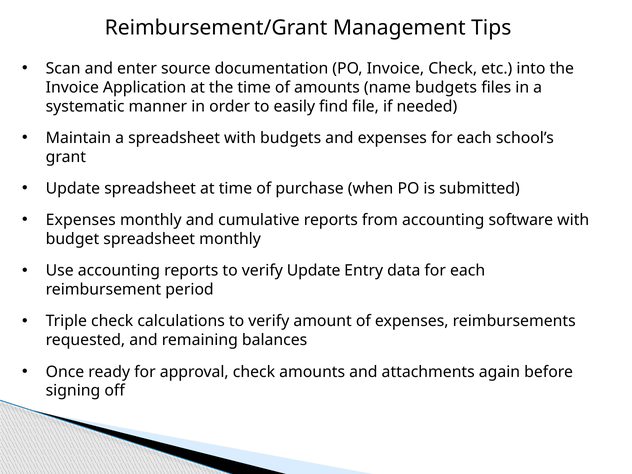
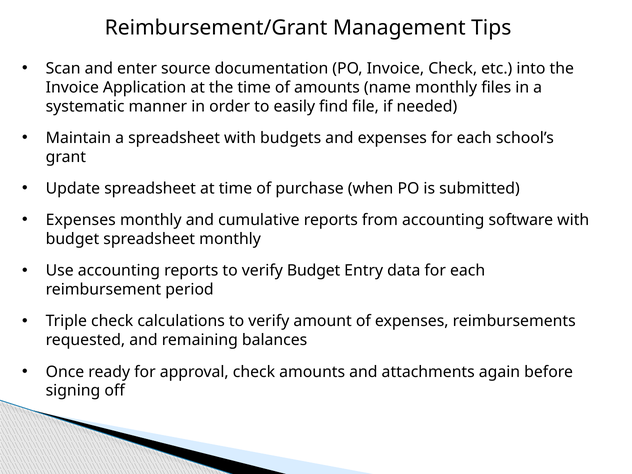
name budgets: budgets -> monthly
verify Update: Update -> Budget
